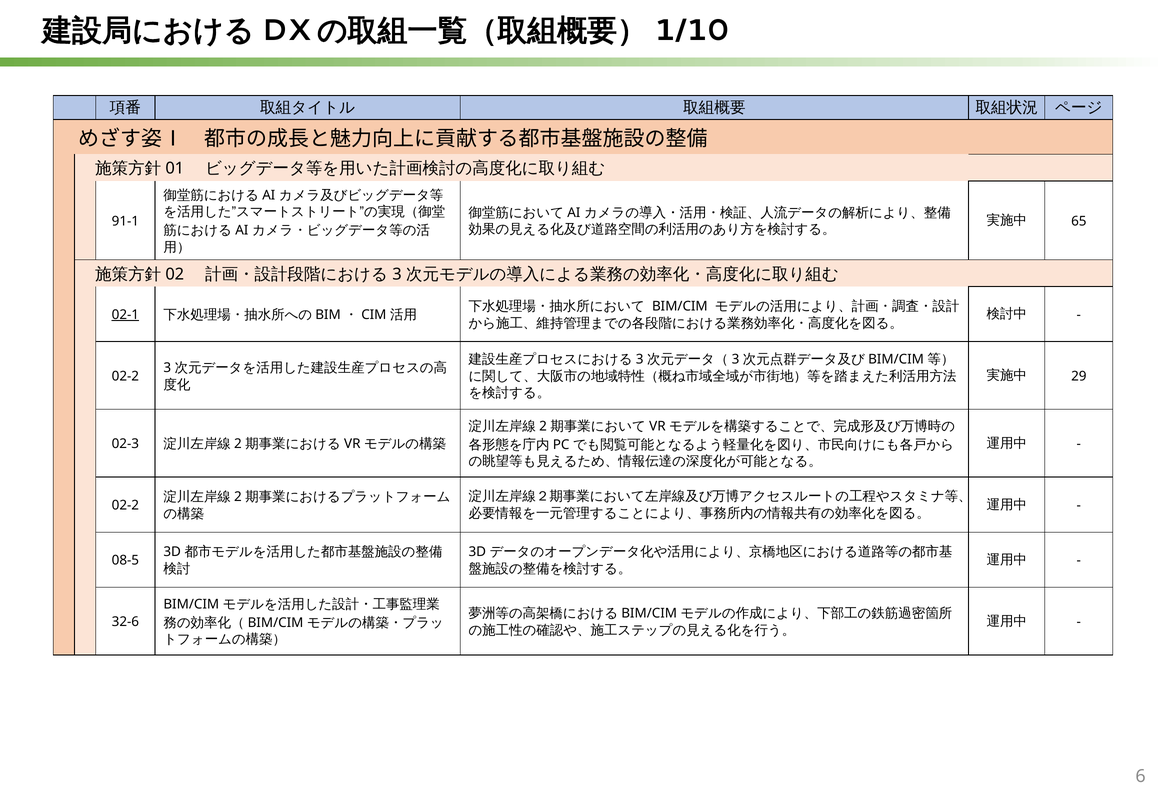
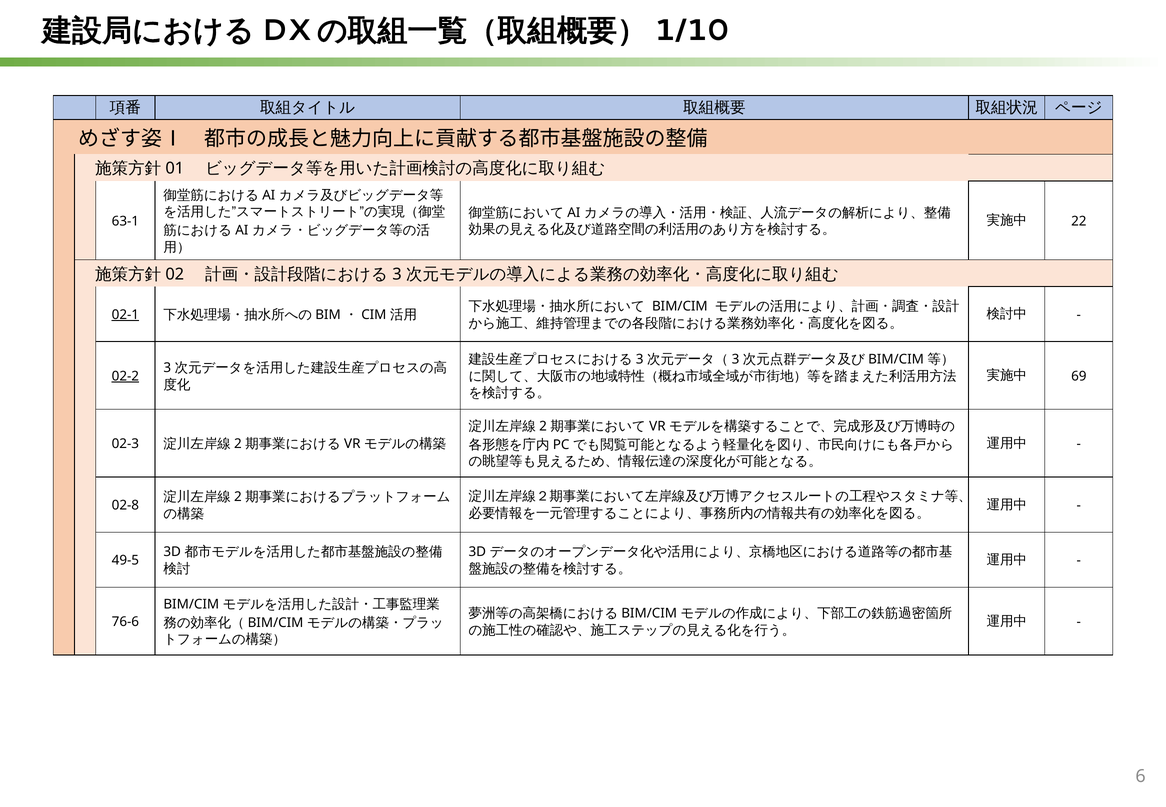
65: 65 -> 22
91-1: 91-1 -> 63-1
29: 29 -> 69
02-2 at (125, 376) underline: none -> present
02-2 at (125, 506): 02-2 -> 02-8
08-5: 08-5 -> 49-5
32-6: 32-6 -> 76-6
